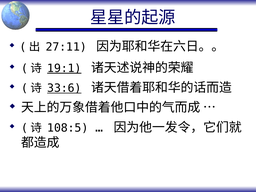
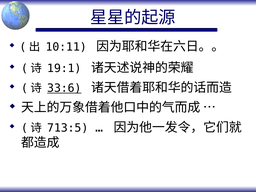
27:11: 27:11 -> 10:11
19:1 underline: present -> none
108:5: 108:5 -> 713:5
